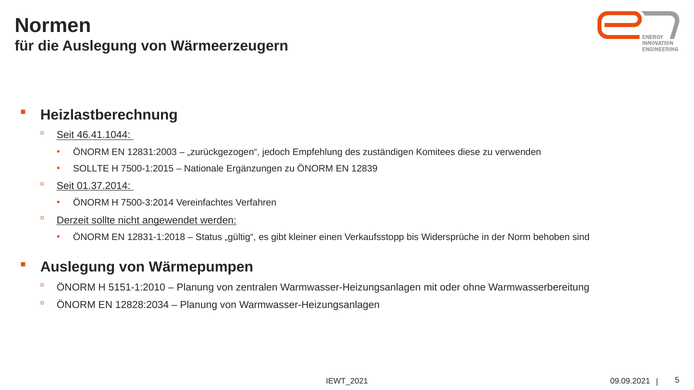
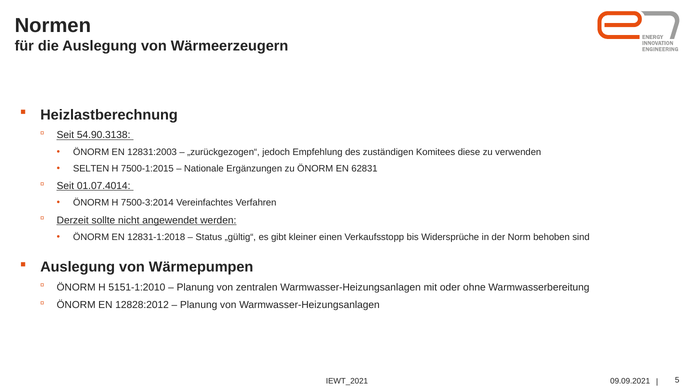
46.41.1044: 46.41.1044 -> 54.90.3138
SOLLTE at (91, 169): SOLLTE -> SELTEN
12839: 12839 -> 62831
01.37.2014: 01.37.2014 -> 01.07.4014
12828:2034: 12828:2034 -> 12828:2012
